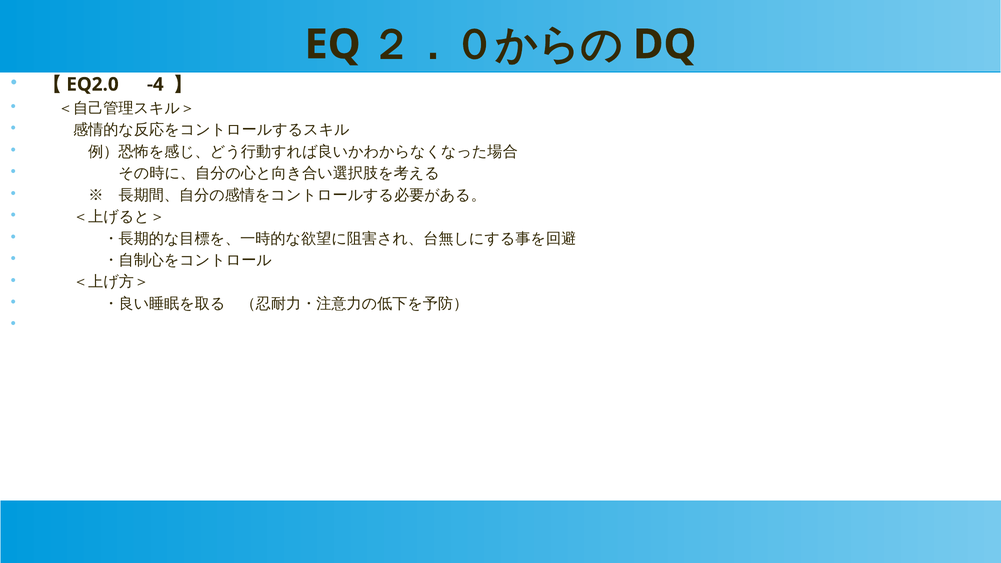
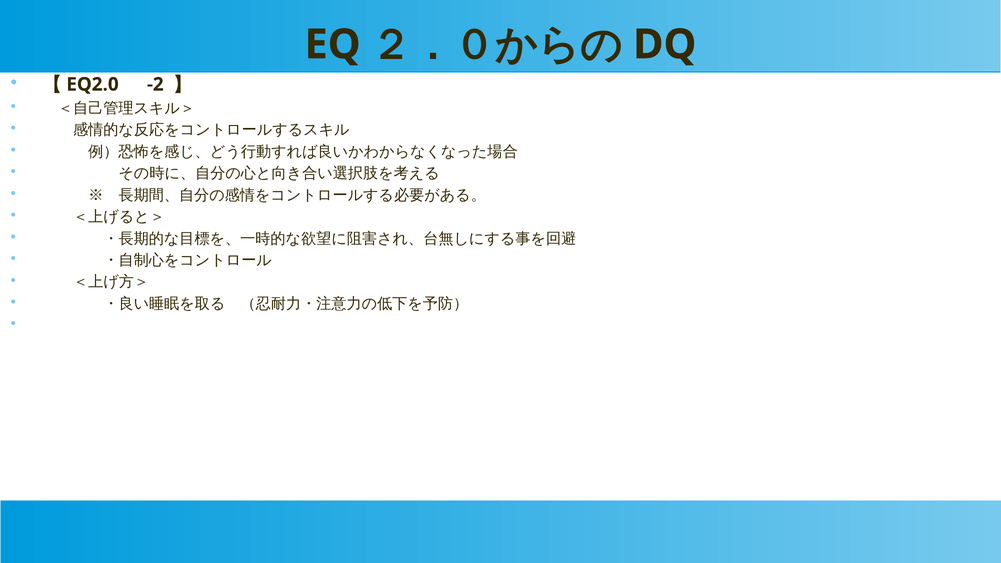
-4: -4 -> -2
